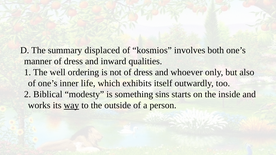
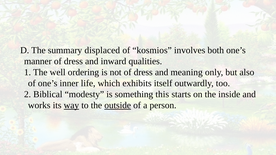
whoever: whoever -> meaning
sins: sins -> this
outside underline: none -> present
